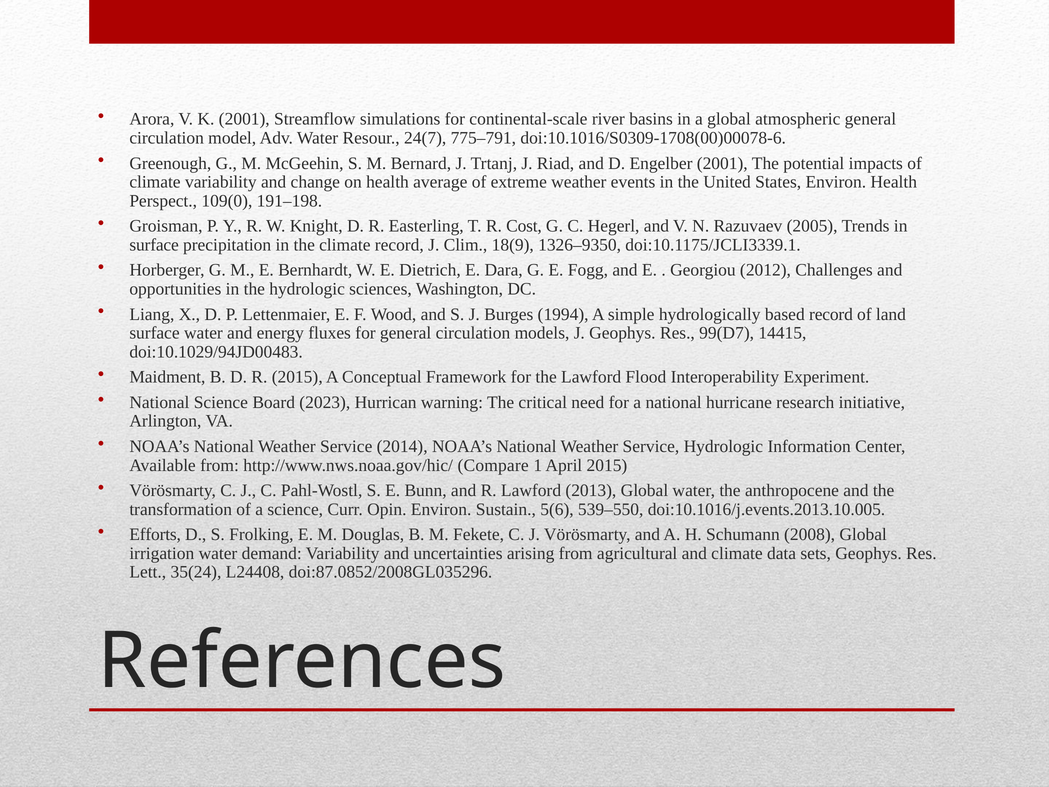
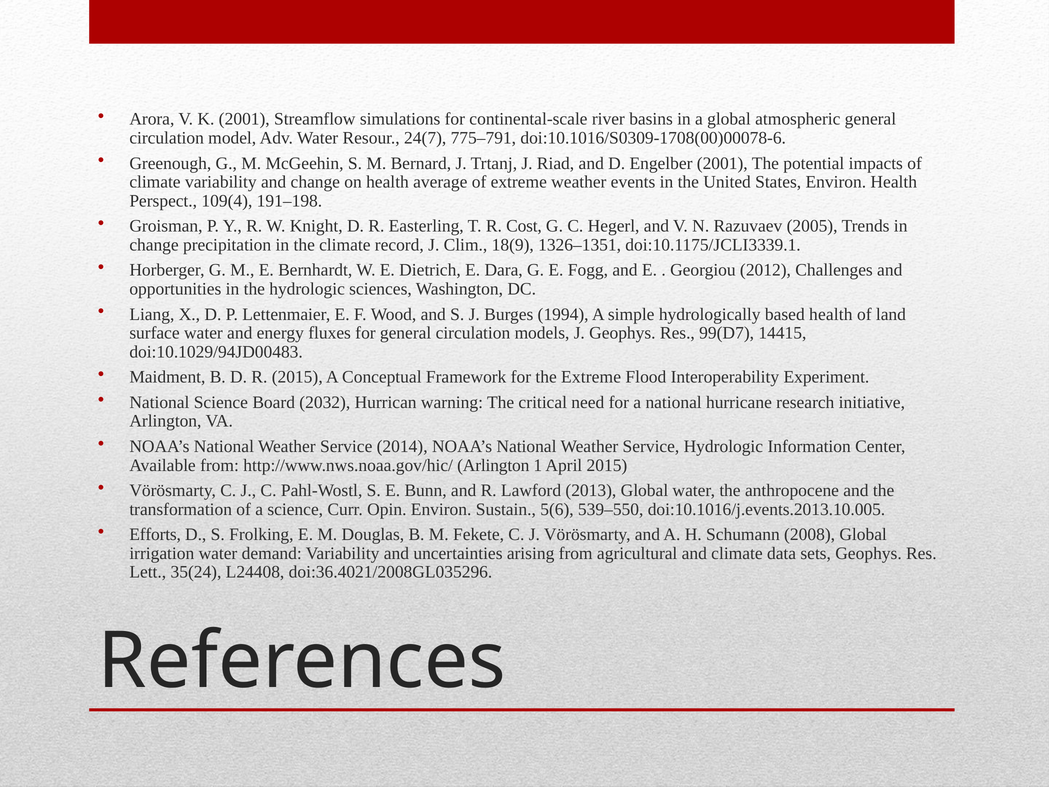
109(0: 109(0 -> 109(4
surface at (154, 245): surface -> change
1326–9350: 1326–9350 -> 1326–1351
based record: record -> health
the Lawford: Lawford -> Extreme
2023: 2023 -> 2032
http://www.nws.noaa.gov/hic/ Compare: Compare -> Arlington
doi:87.0852/2008GL035296: doi:87.0852/2008GL035296 -> doi:36.4021/2008GL035296
